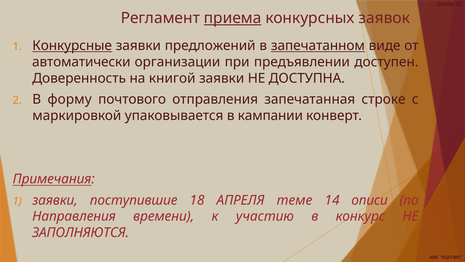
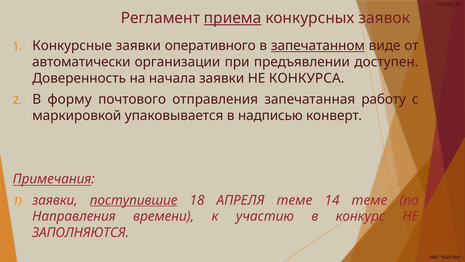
Конкурсные underline: present -> none
предложений: предложений -> оперативного
книгой: книгой -> начала
ДОСТУПНА: ДОСТУПНА -> КОНКУРСА
строке: строке -> работу
кампании: кампании -> надписью
поступившие underline: none -> present
14 описи: описи -> теме
